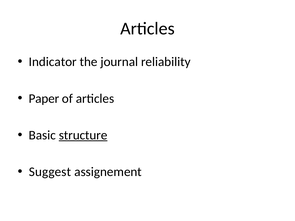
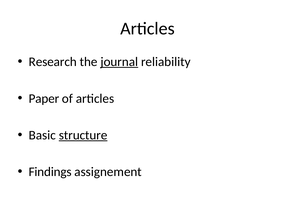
Indicator: Indicator -> Research
journal underline: none -> present
Suggest: Suggest -> Findings
